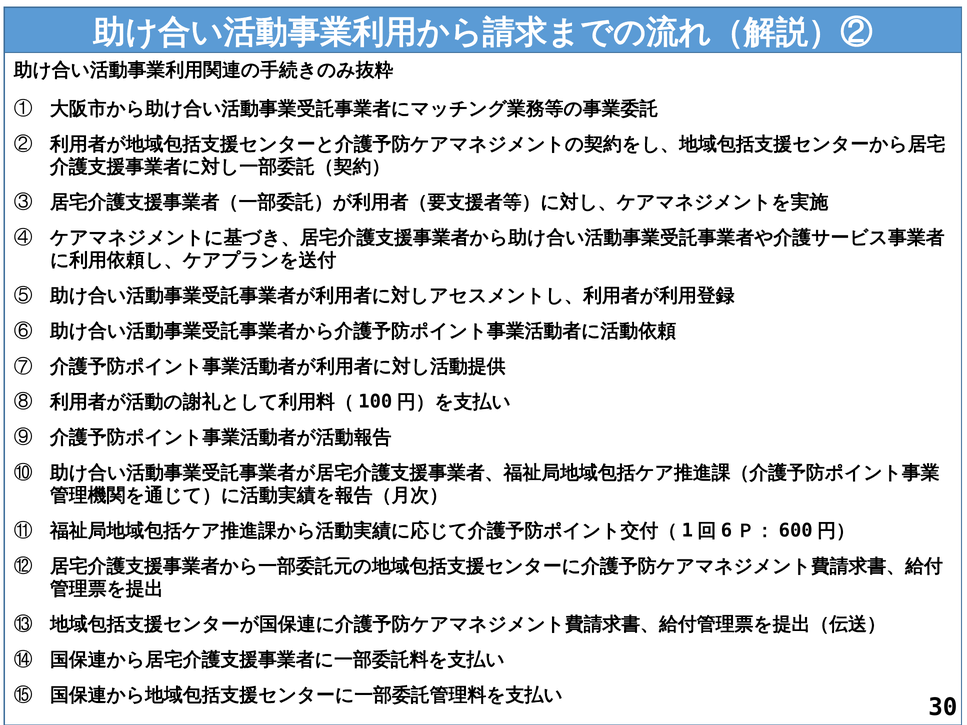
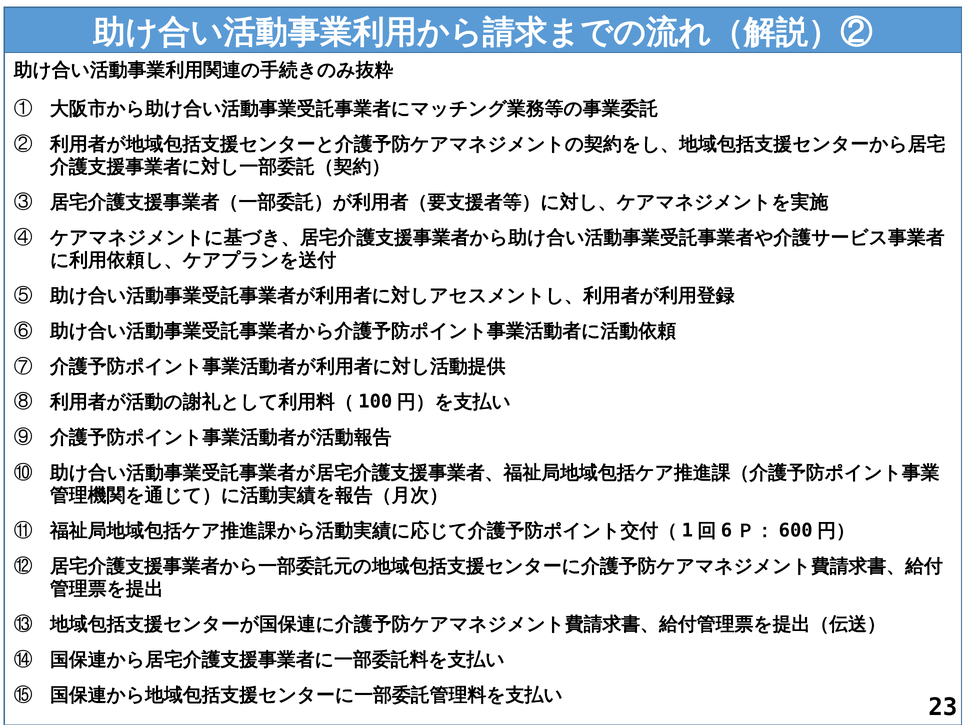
30: 30 -> 23
